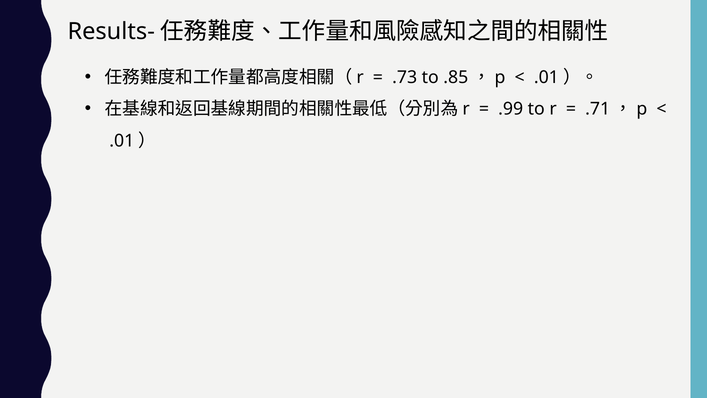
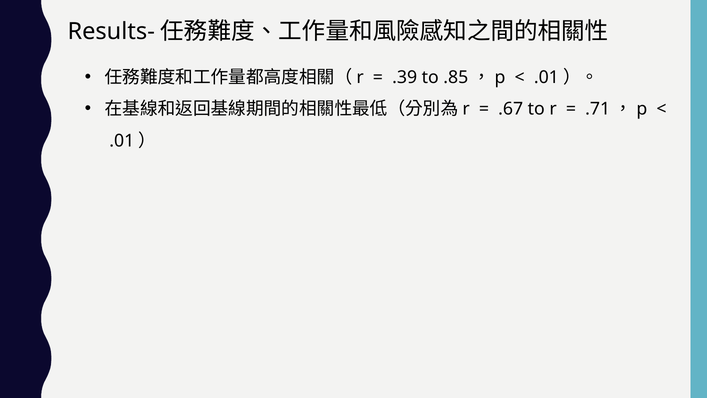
.73: .73 -> .39
.99: .99 -> .67
